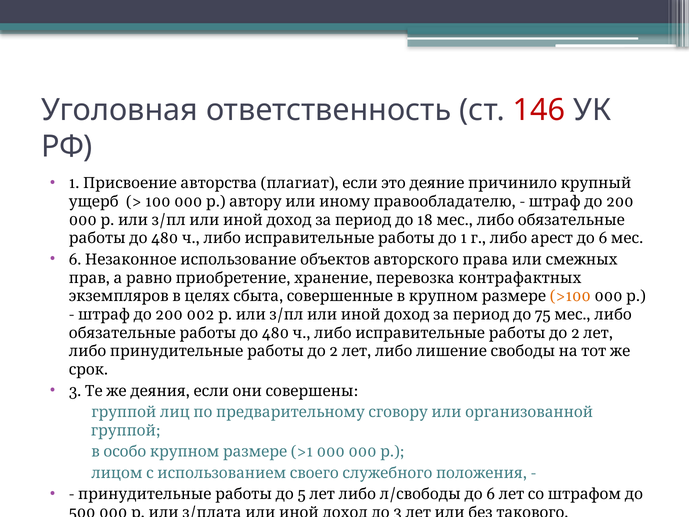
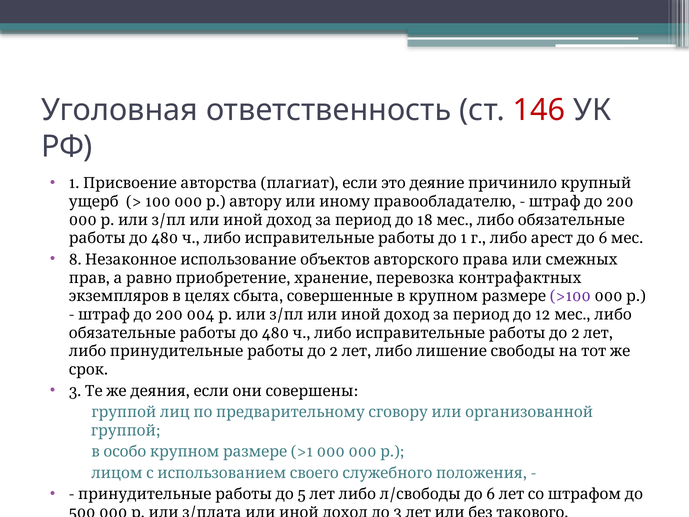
6 at (75, 259): 6 -> 8
>100 colour: orange -> purple
002: 002 -> 004
75: 75 -> 12
